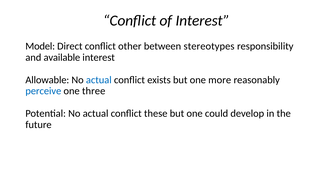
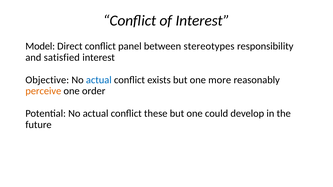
other: other -> panel
available: available -> satisfied
Allowable: Allowable -> Objective
perceive colour: blue -> orange
three: three -> order
